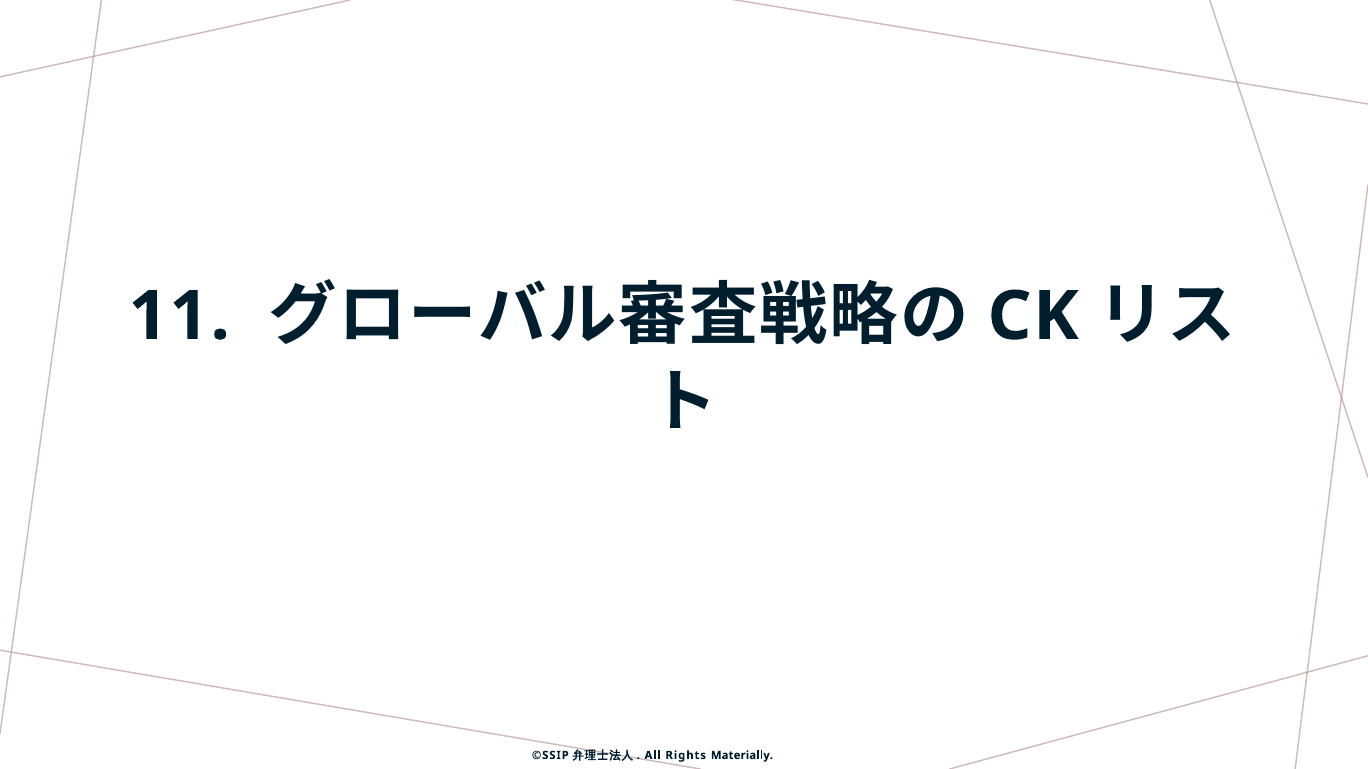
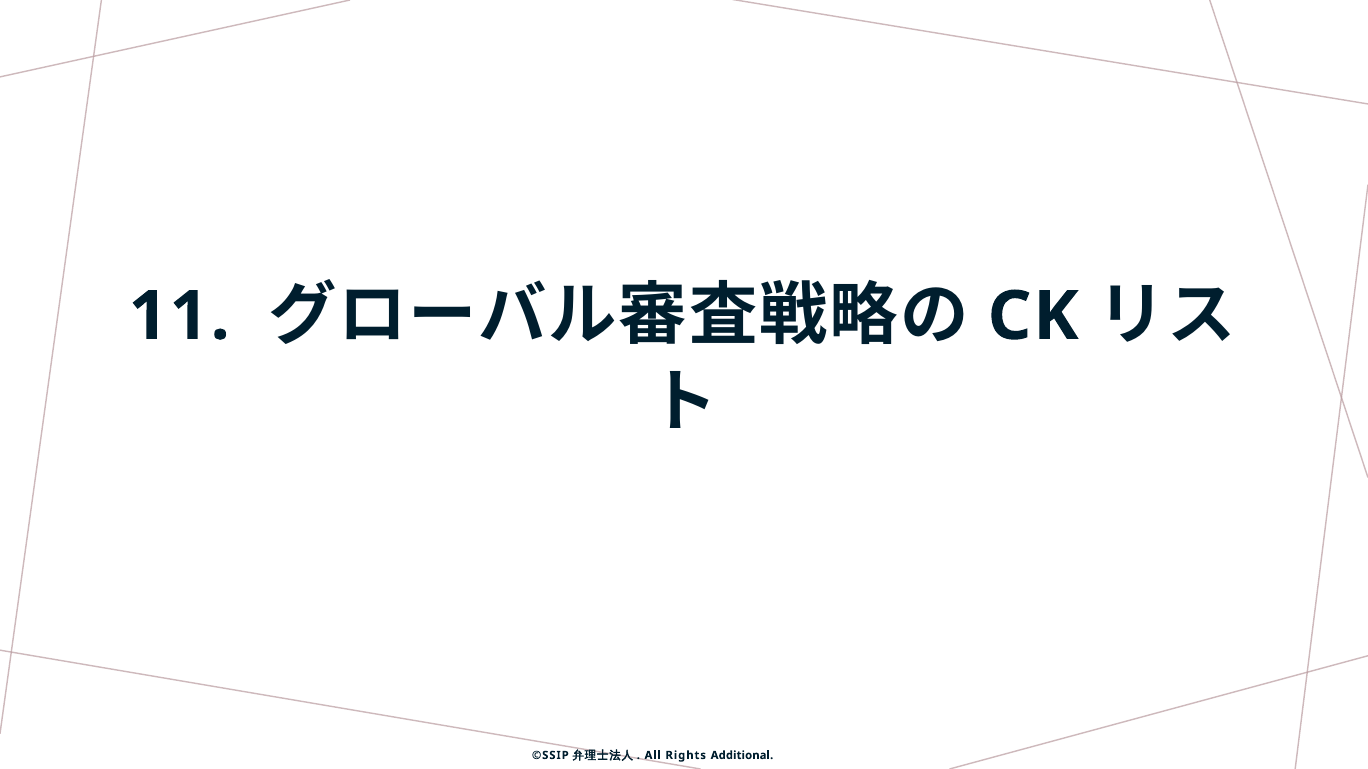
Materially: Materially -> Additional
